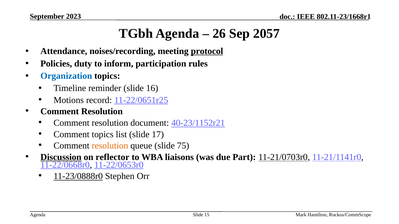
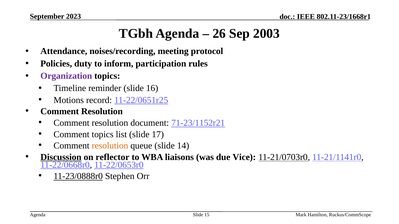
2057: 2057 -> 2003
protocol underline: present -> none
Organization colour: blue -> purple
40-23/1152r21: 40-23/1152r21 -> 71-23/1152r21
75: 75 -> 14
Part: Part -> Vice
